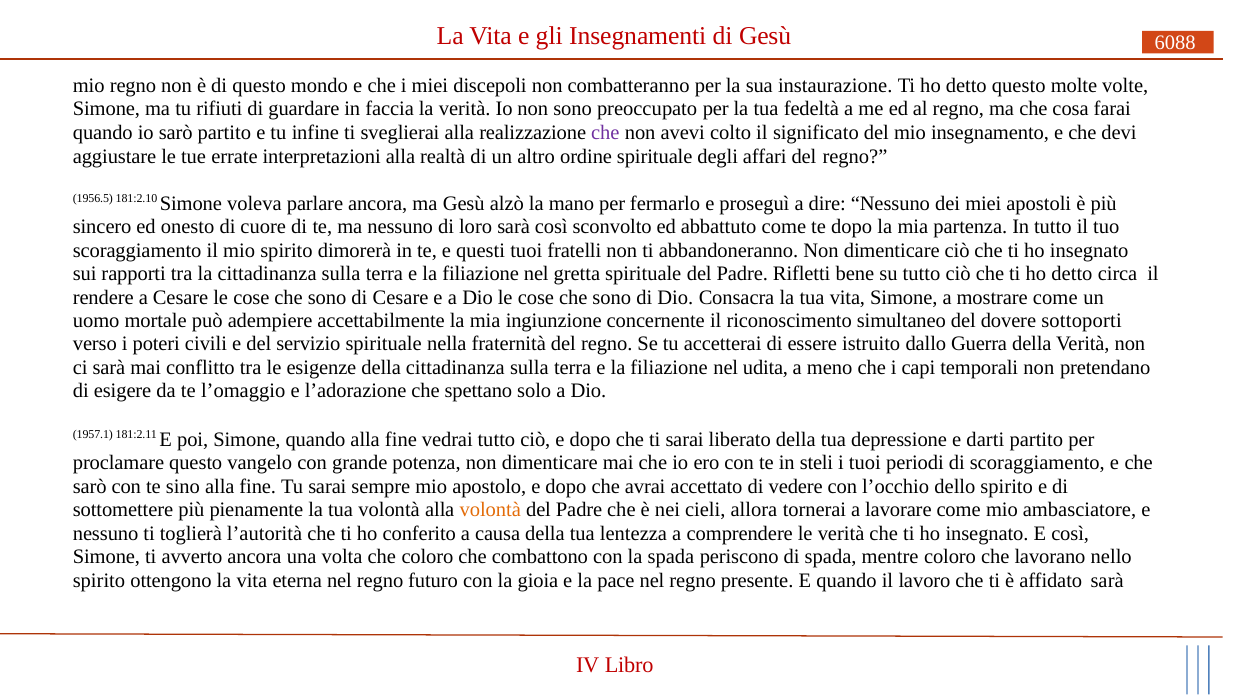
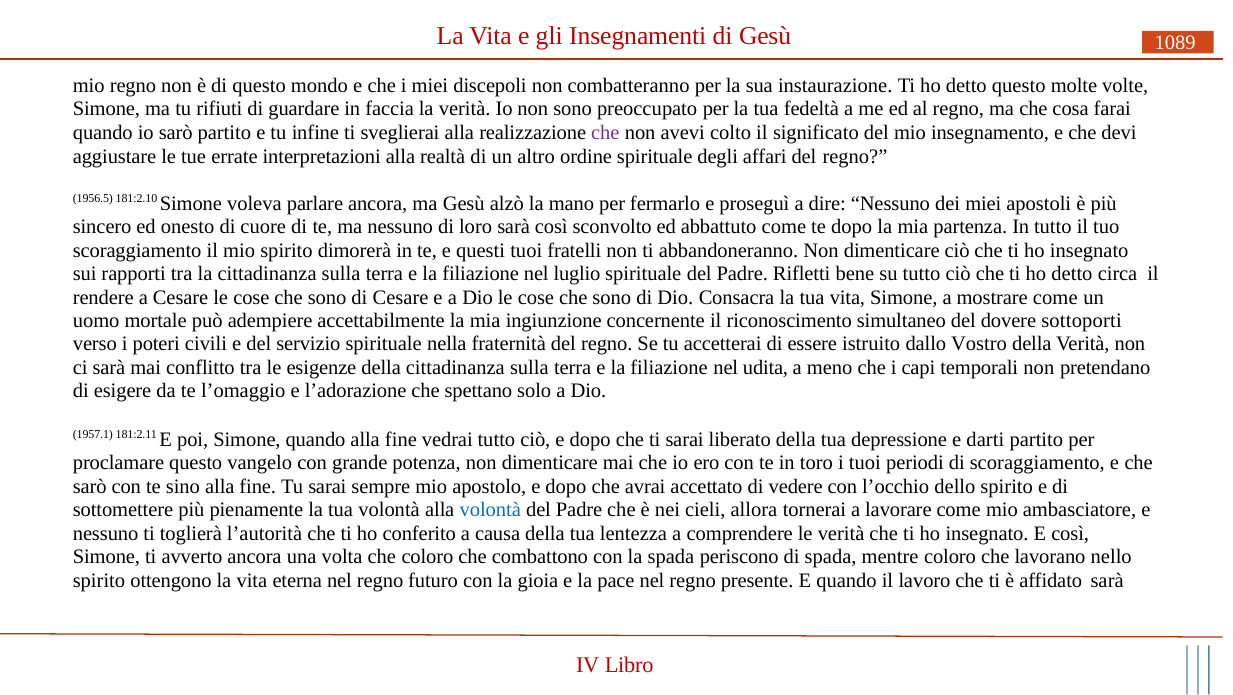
6088: 6088 -> 1089
gretta: gretta -> luglio
Guerra: Guerra -> Vostro
steli: steli -> toro
volontà at (490, 510) colour: orange -> blue
